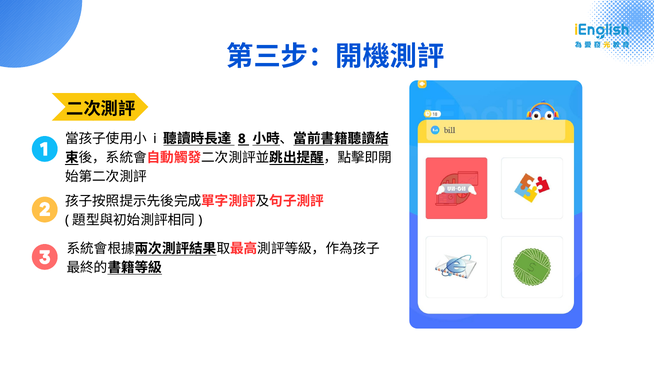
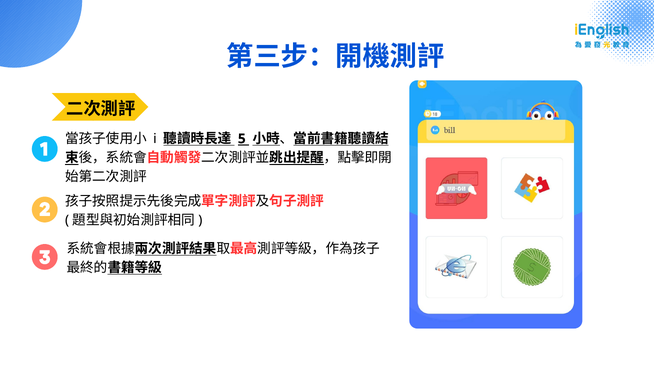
8: 8 -> 5
